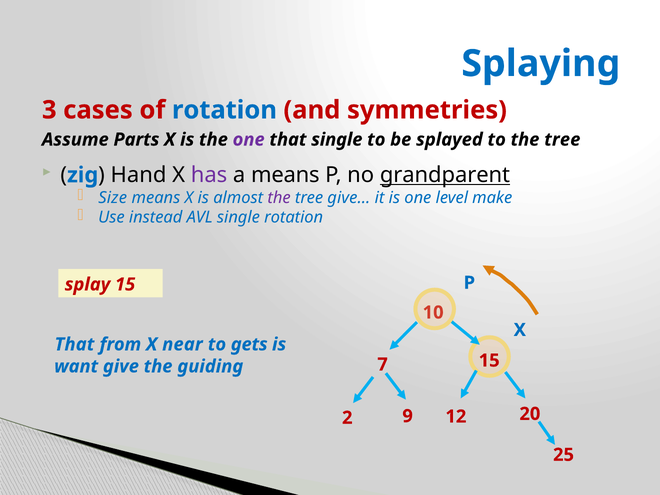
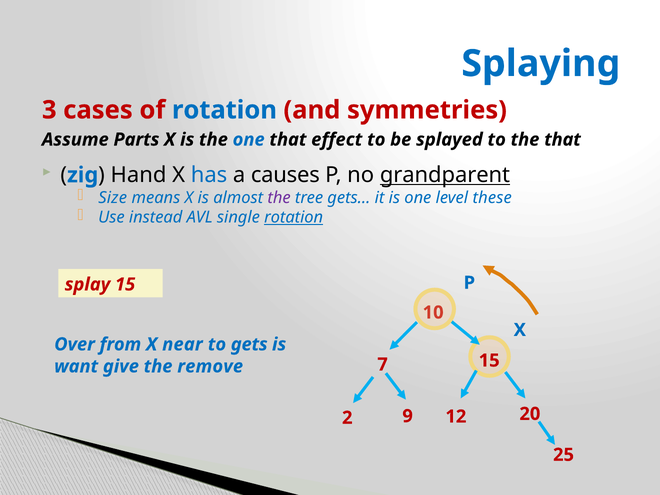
one at (249, 140) colour: purple -> blue
that single: single -> effect
to the tree: tree -> that
has colour: purple -> blue
a means: means -> causes
give…: give… -> gets…
make: make -> these
rotation at (294, 218) underline: none -> present
That at (74, 344): That -> Over
guiding: guiding -> remove
